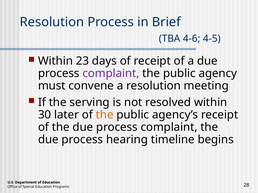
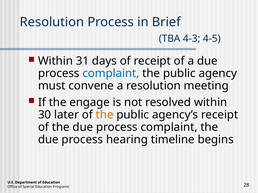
4-6: 4-6 -> 4-3
23: 23 -> 31
complaint at (111, 74) colour: purple -> blue
serving: serving -> engage
